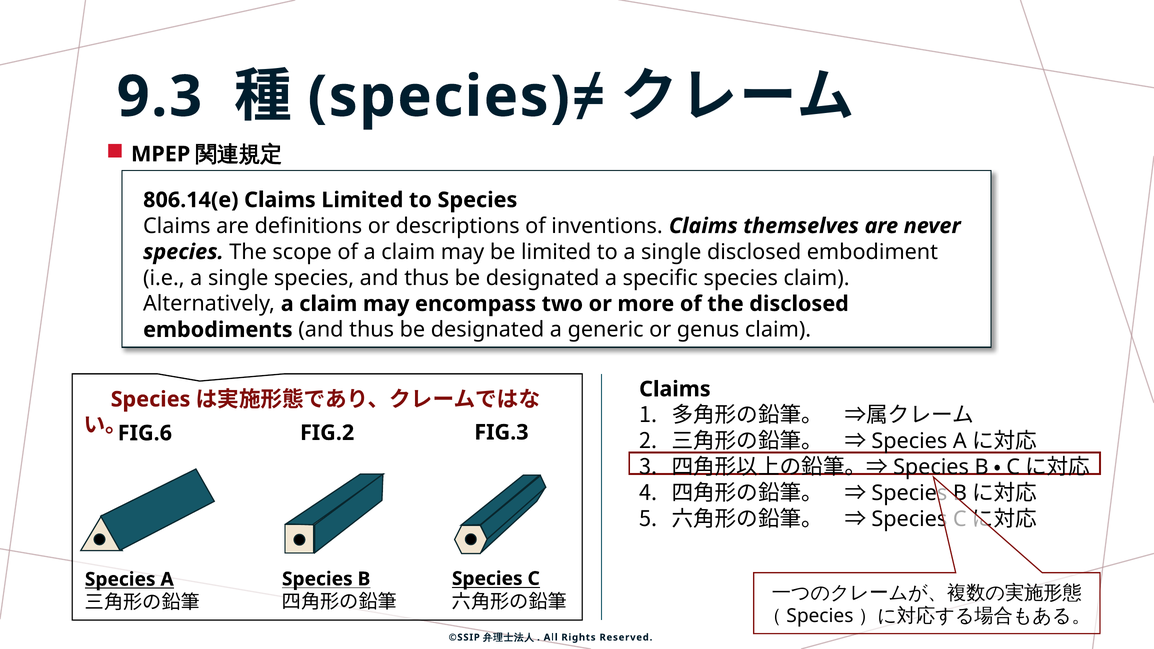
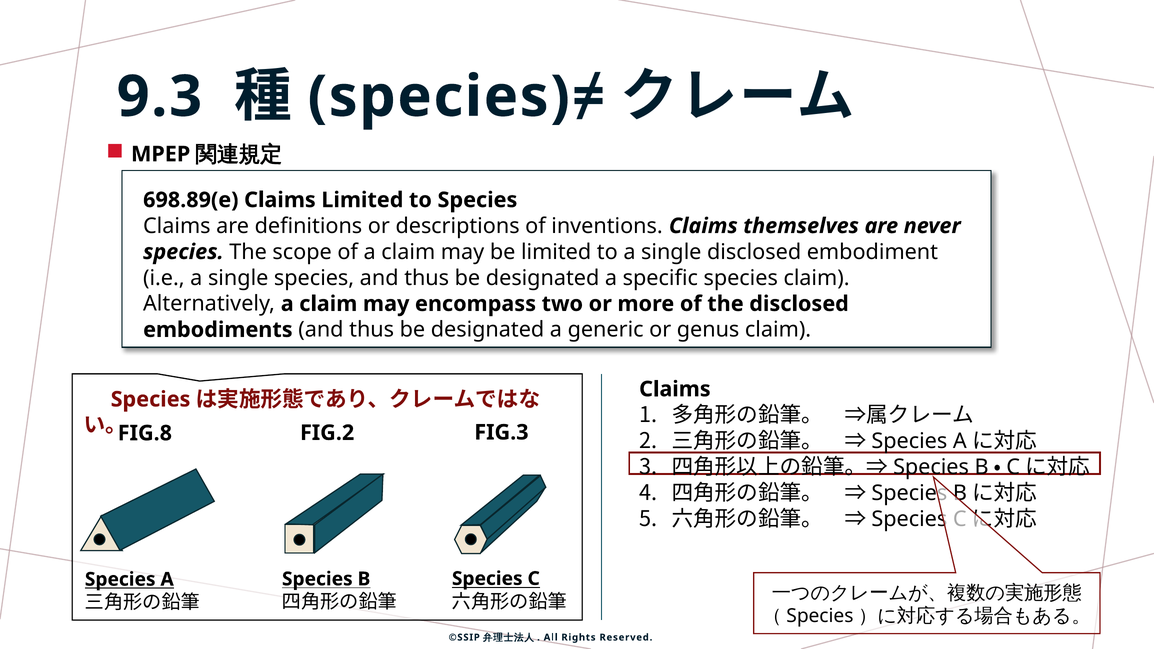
806.14(e: 806.14(e -> 698.89(e
FIG.6: FIG.6 -> FIG.8
